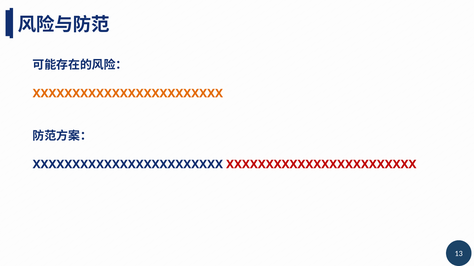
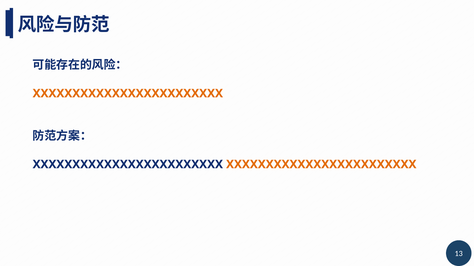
XXXXXXXXXXXXXXXXXXXXXXXX at (321, 165) colour: red -> orange
